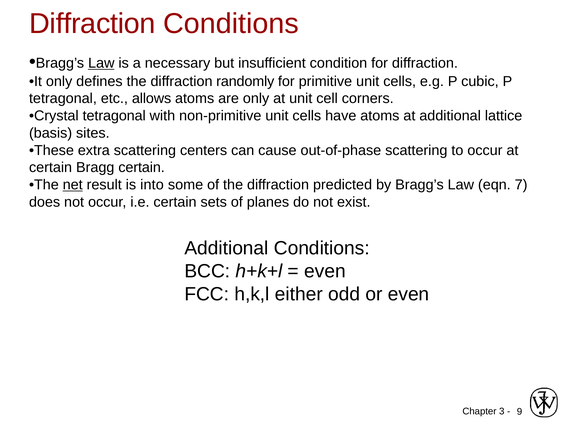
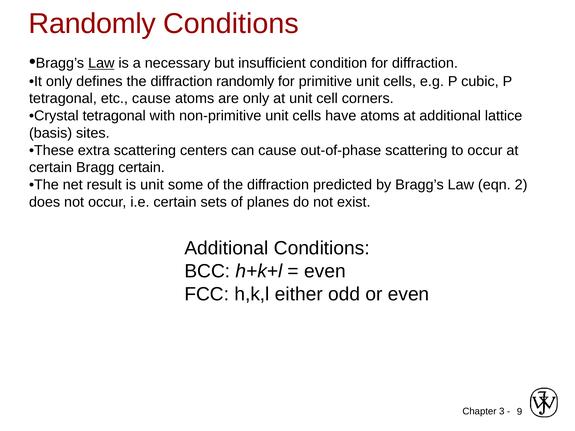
Diffraction at (92, 24): Diffraction -> Randomly
etc allows: allows -> cause
net underline: present -> none
is into: into -> unit
7: 7 -> 2
